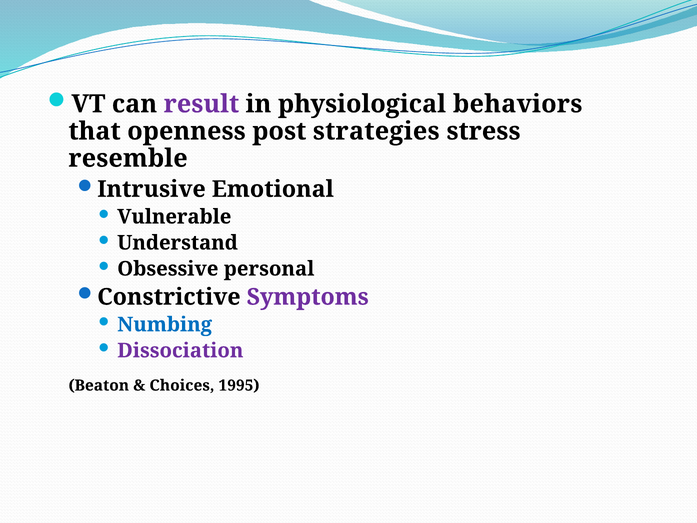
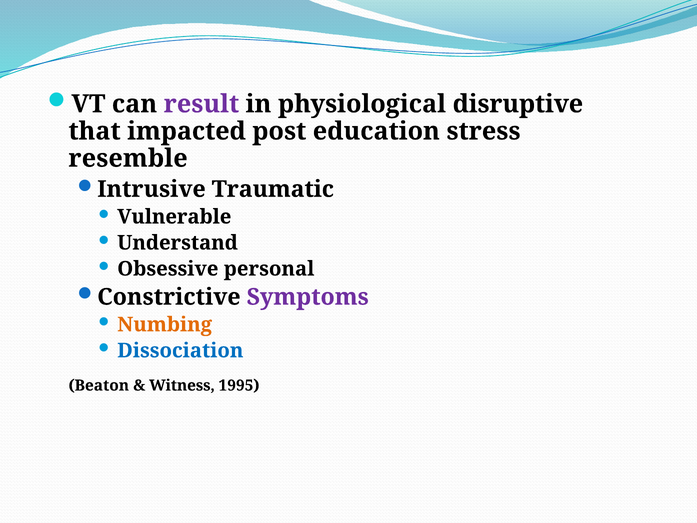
behaviors: behaviors -> disruptive
openness: openness -> impacted
strategies: strategies -> education
Emotional: Emotional -> Traumatic
Numbing colour: blue -> orange
Dissociation colour: purple -> blue
Choices: Choices -> Witness
